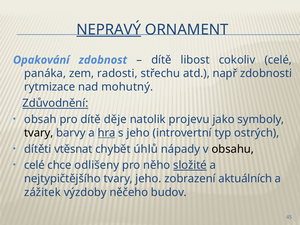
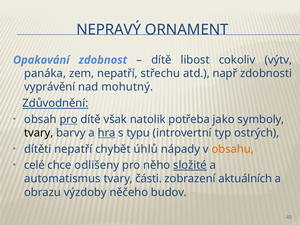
NEPRAVÝ underline: present -> none
cokoliv celé: celé -> výtv
zem radosti: radosti -> nepatří
rytmizace: rytmizace -> vyprávění
pro at (69, 119) underline: none -> present
děje: děje -> však
projevu: projevu -> potřeba
s jeho: jeho -> typu
dítěti vtěsnat: vtěsnat -> nepatří
obsahu colour: black -> orange
nejtypičtějšího: nejtypičtějšího -> automatismus
tvary jeho: jeho -> části
zážitek: zážitek -> obrazu
